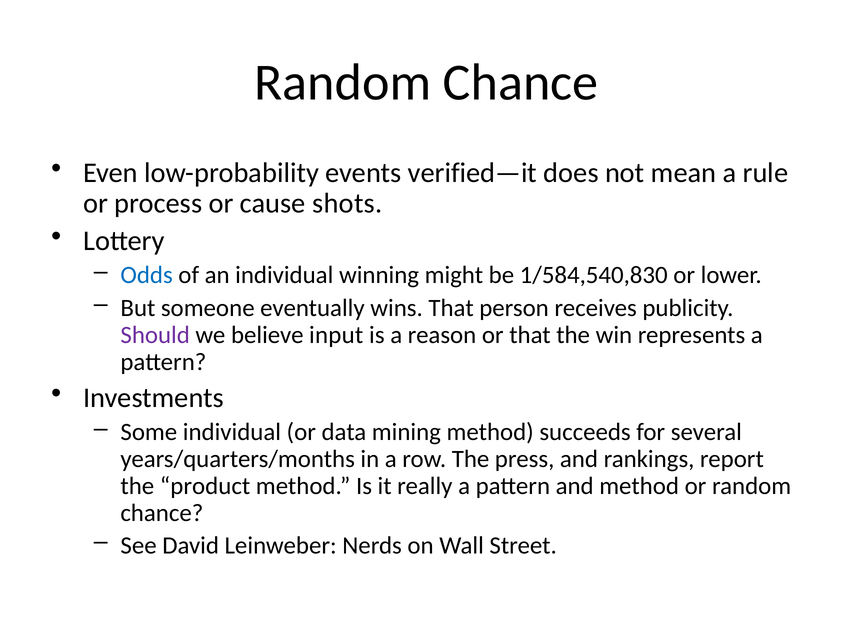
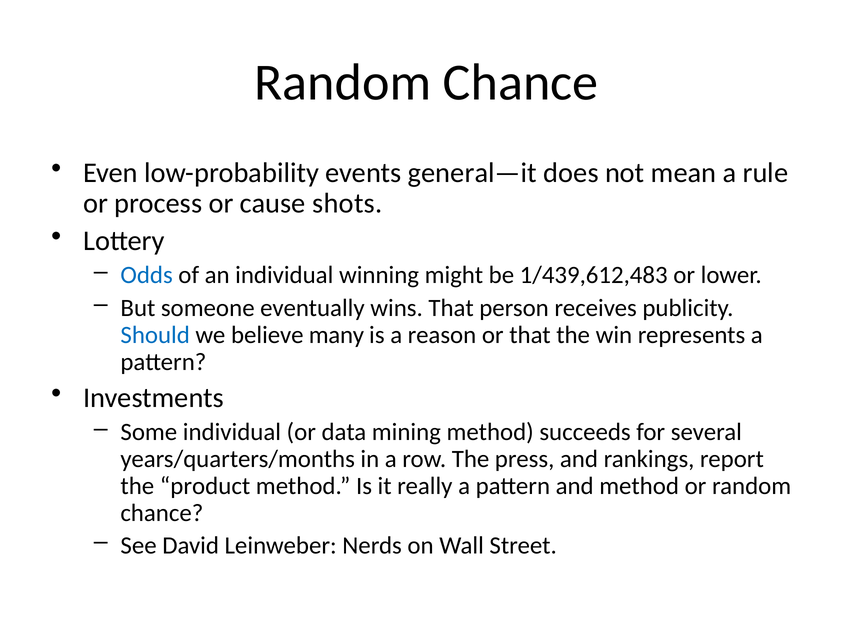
verified—it: verified—it -> general—it
1/584,540,830: 1/584,540,830 -> 1/439,612,483
Should colour: purple -> blue
input: input -> many
